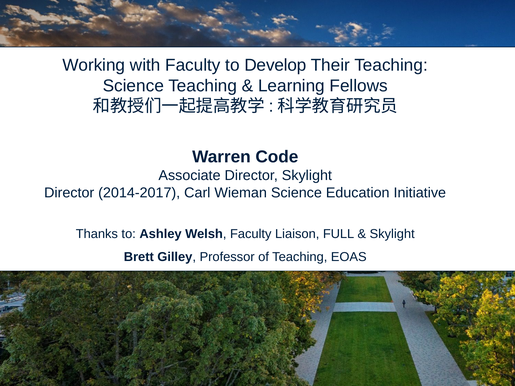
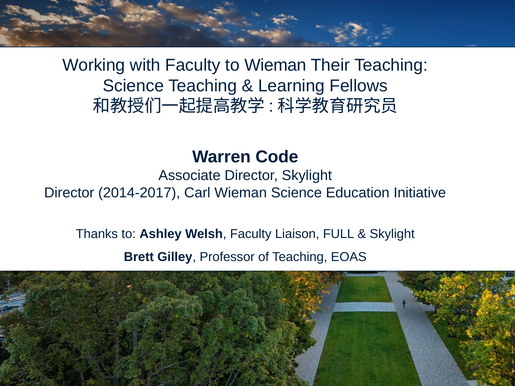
to Develop: Develop -> Wieman
